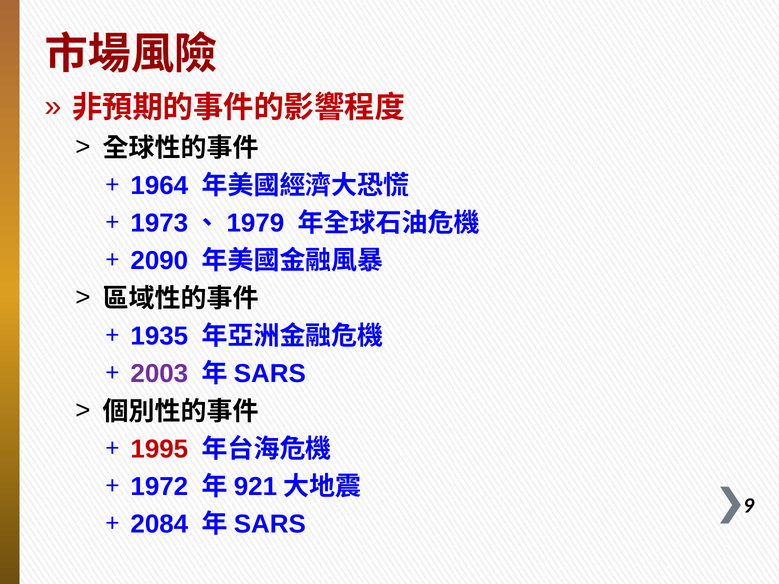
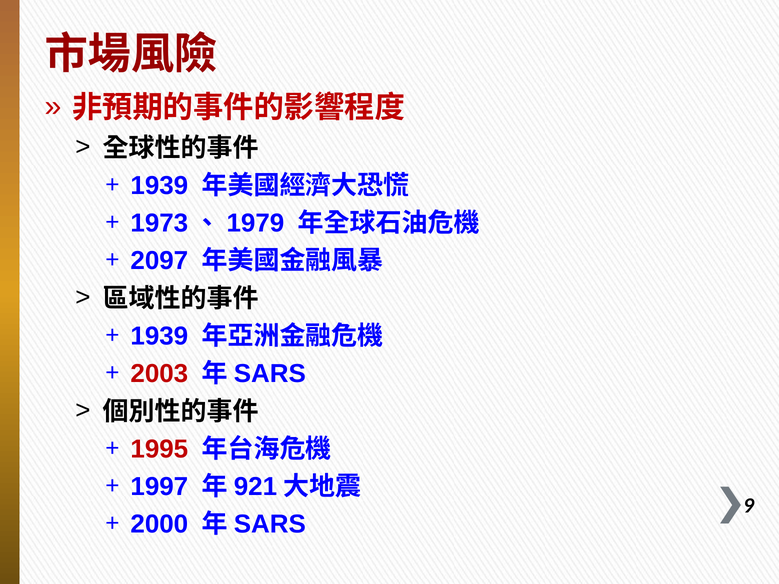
1964 at (159, 186): 1964 -> 1939
2090: 2090 -> 2097
1935 at (159, 336): 1935 -> 1939
2003 colour: purple -> red
1972: 1972 -> 1997
2084: 2084 -> 2000
